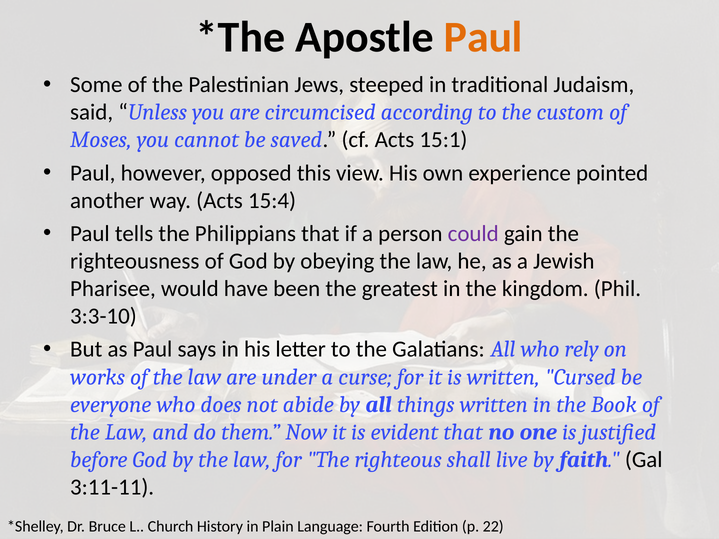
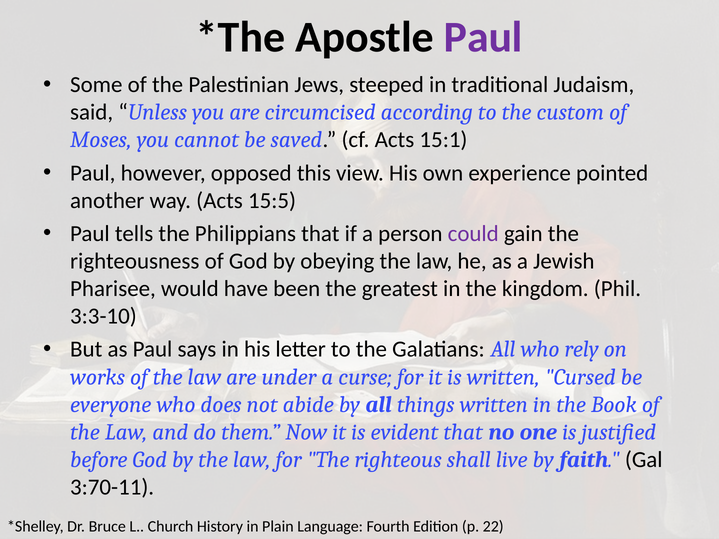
Paul at (483, 37) colour: orange -> purple
15:4: 15:4 -> 15:5
3:11-11: 3:11-11 -> 3:70-11
